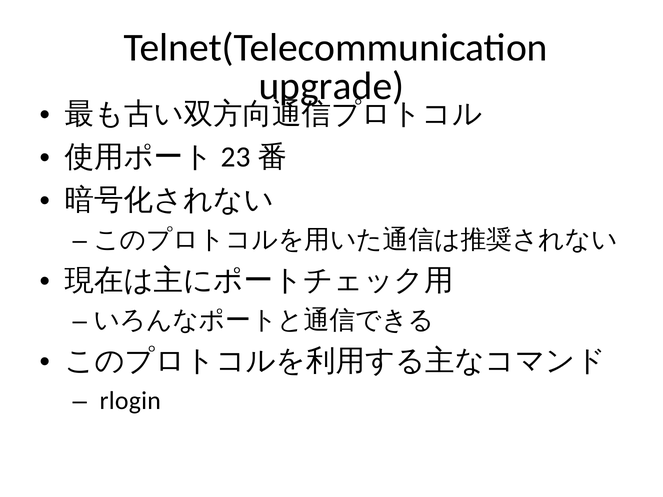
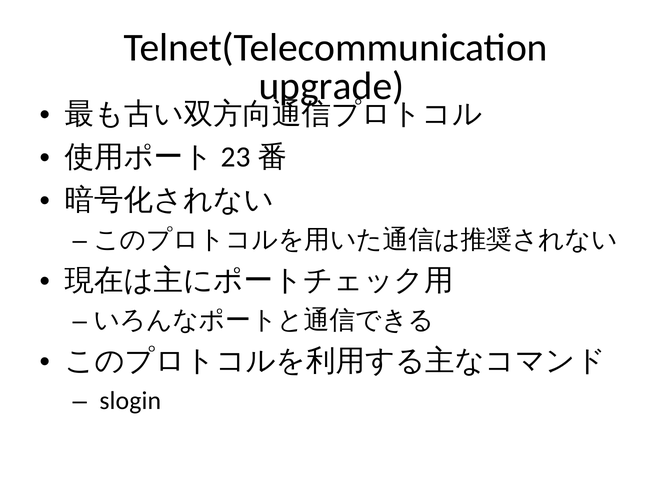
rlogin: rlogin -> slogin
